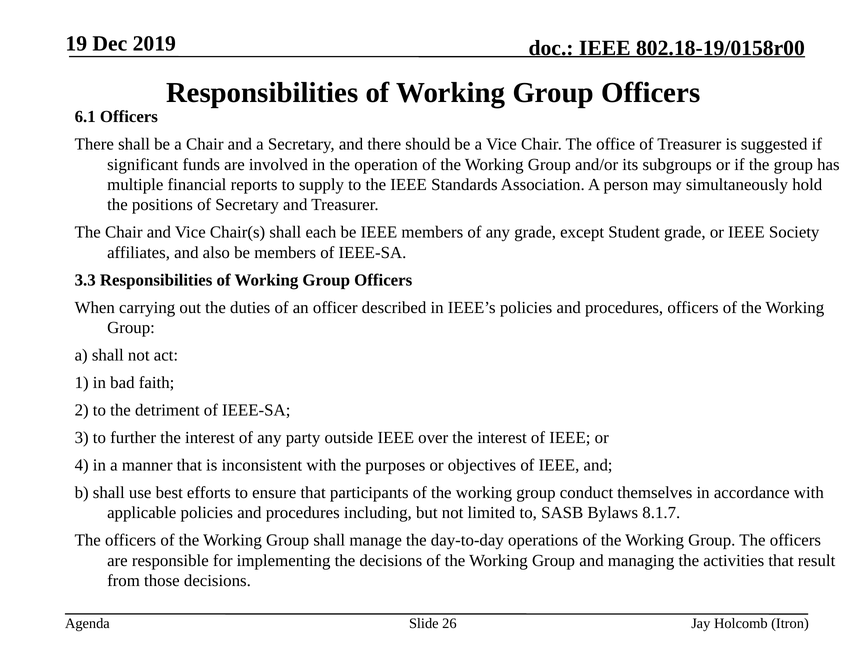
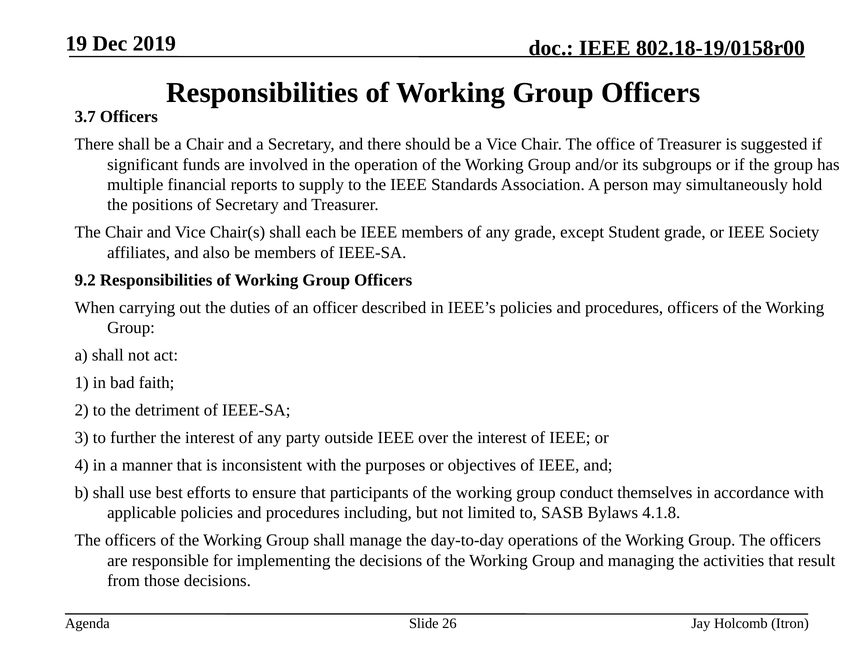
6.1: 6.1 -> 3.7
3.3: 3.3 -> 9.2
8.1.7: 8.1.7 -> 4.1.8
